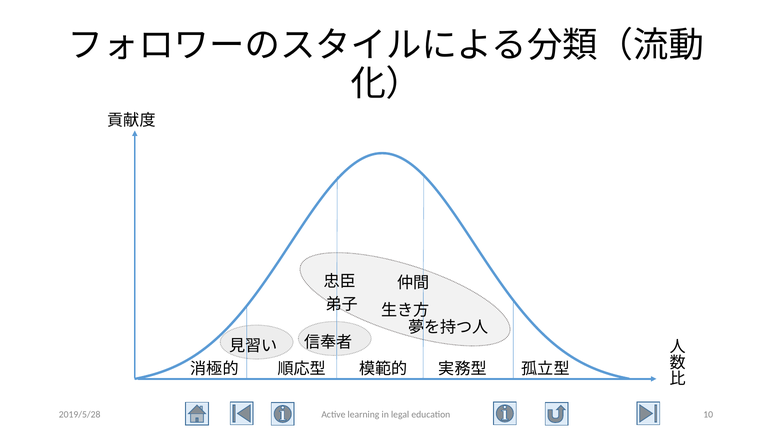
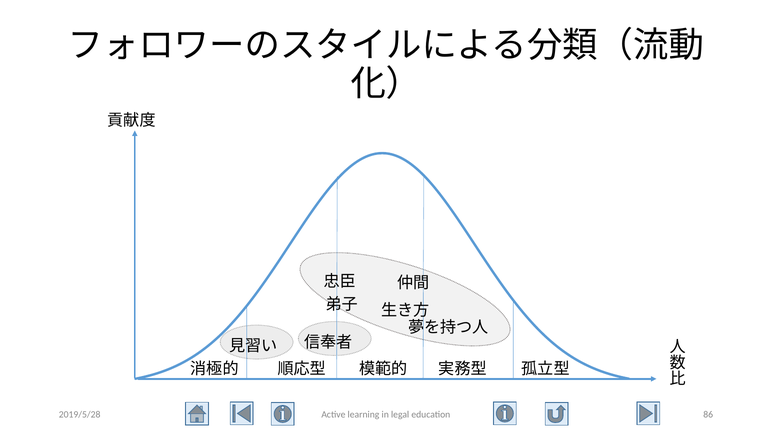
10: 10 -> 86
